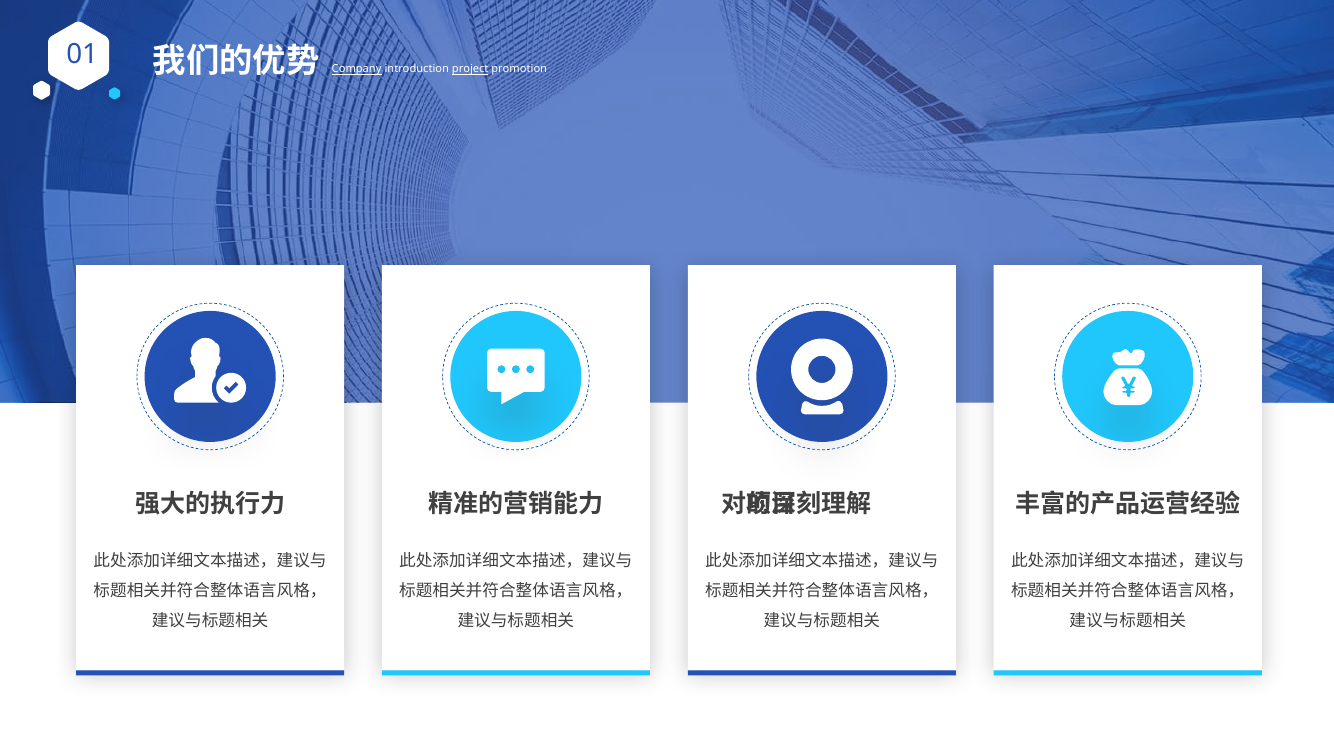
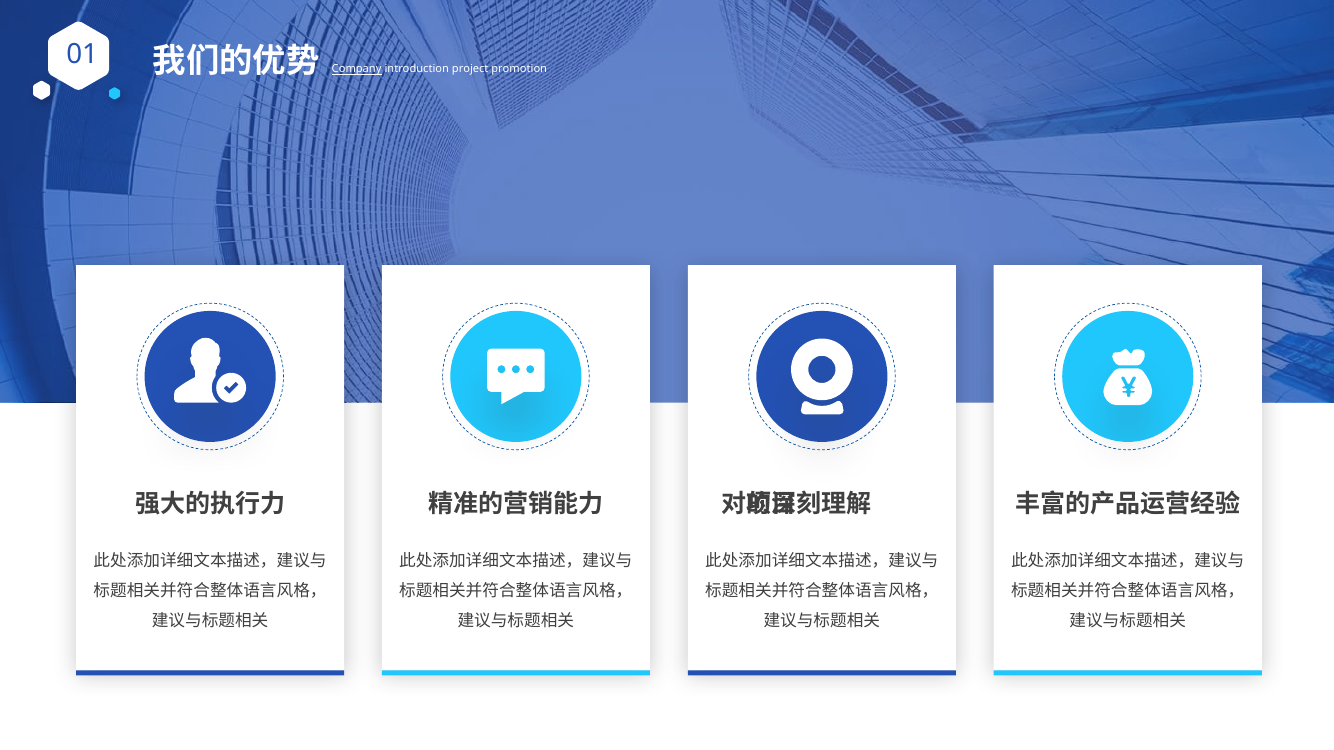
project underline: present -> none
